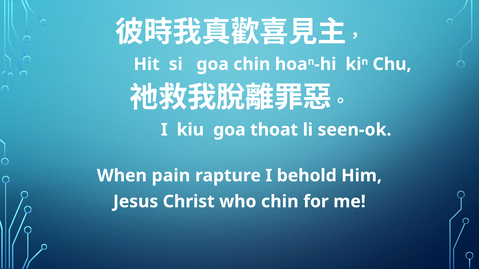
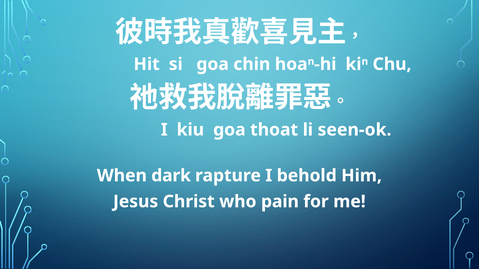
pain: pain -> dark
who chin: chin -> pain
